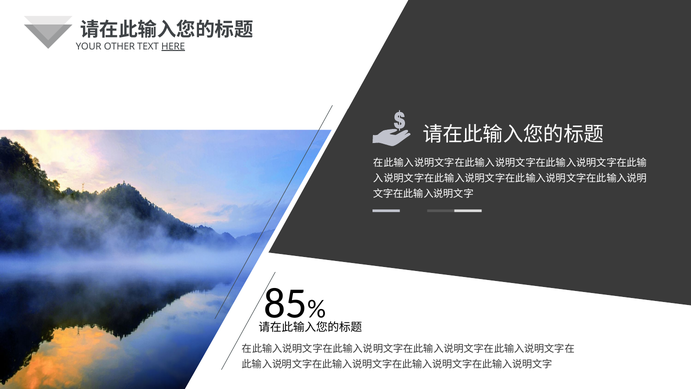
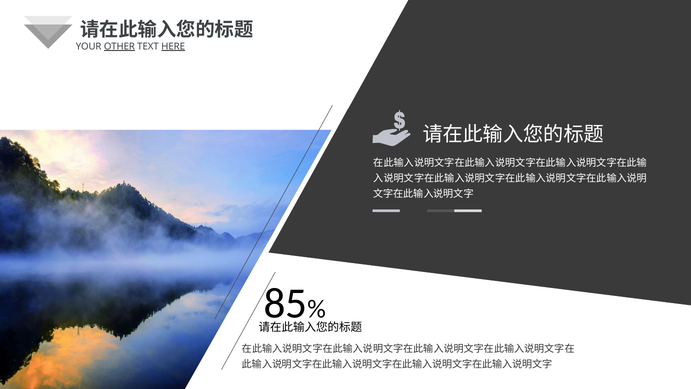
OTHER underline: none -> present
